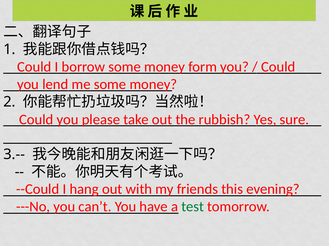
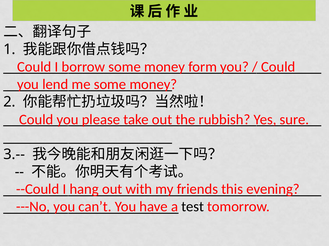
test colour: green -> black
